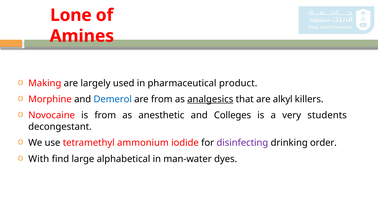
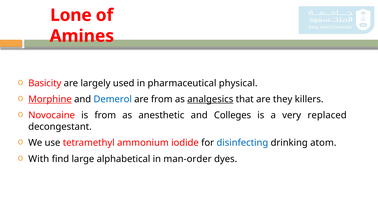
Making: Making -> Basicity
product: product -> physical
Morphine underline: none -> present
alkyl: alkyl -> they
students: students -> replaced
disinfecting colour: purple -> blue
order: order -> atom
man-water: man-water -> man-order
